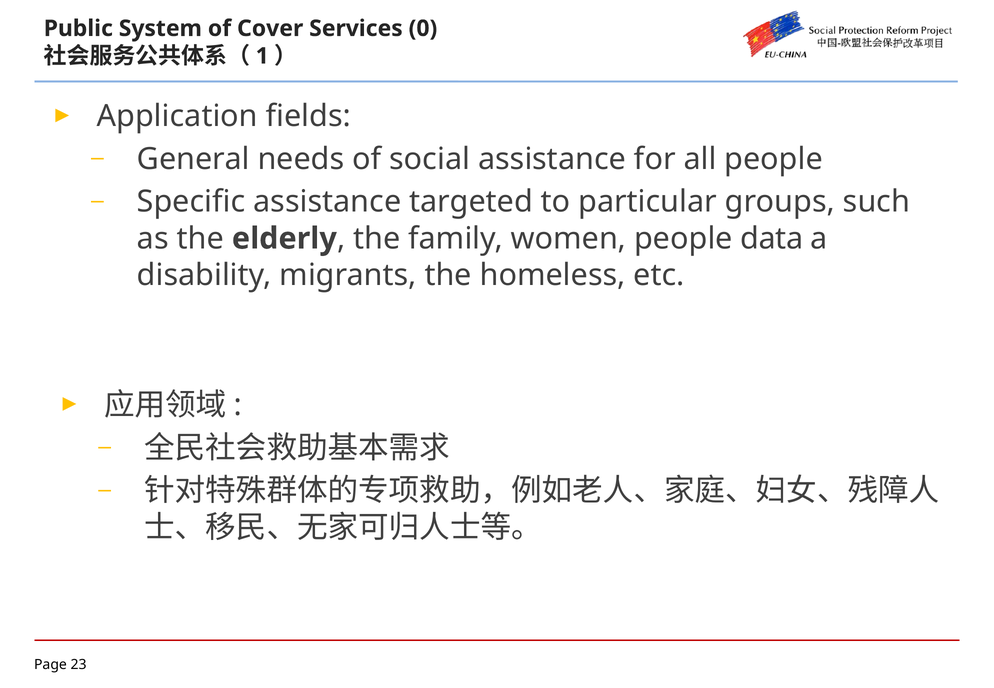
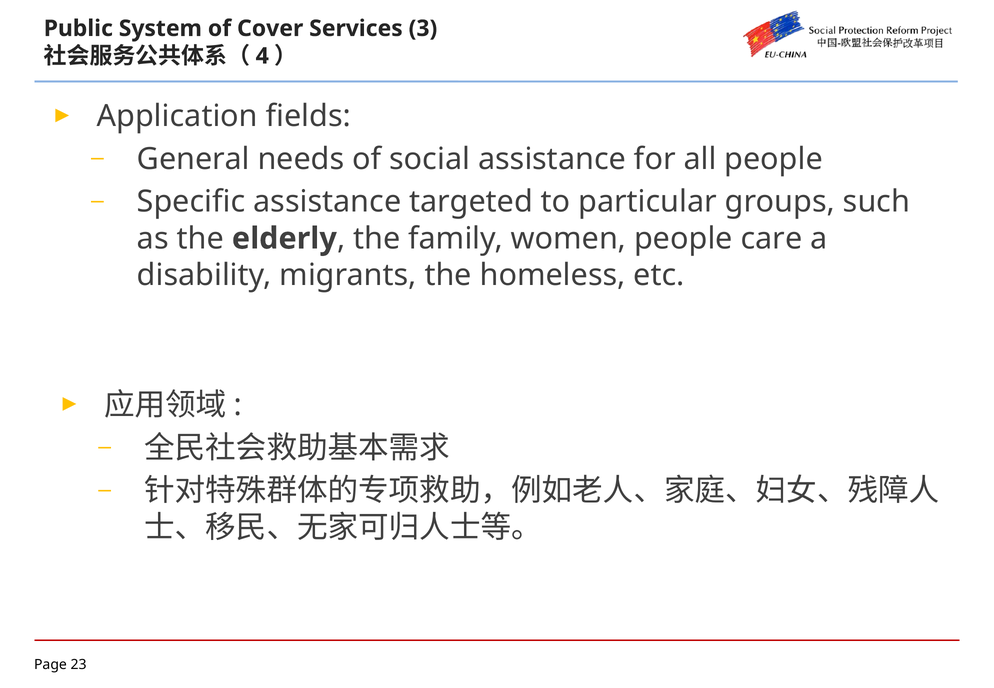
0: 0 -> 3
1: 1 -> 4
data: data -> care
